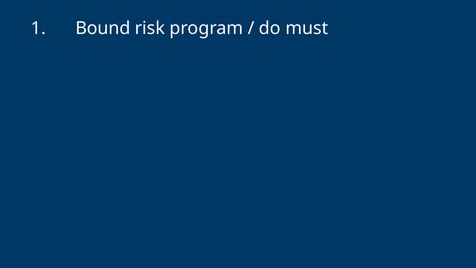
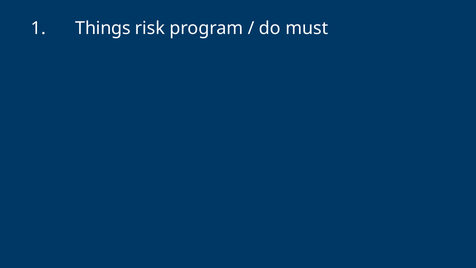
Bound: Bound -> Things
